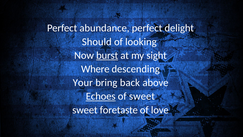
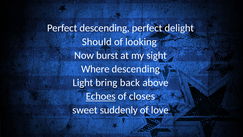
Perfect abundance: abundance -> descending
burst underline: present -> none
Your: Your -> Light
of sweet: sweet -> closes
foretaste: foretaste -> suddenly
